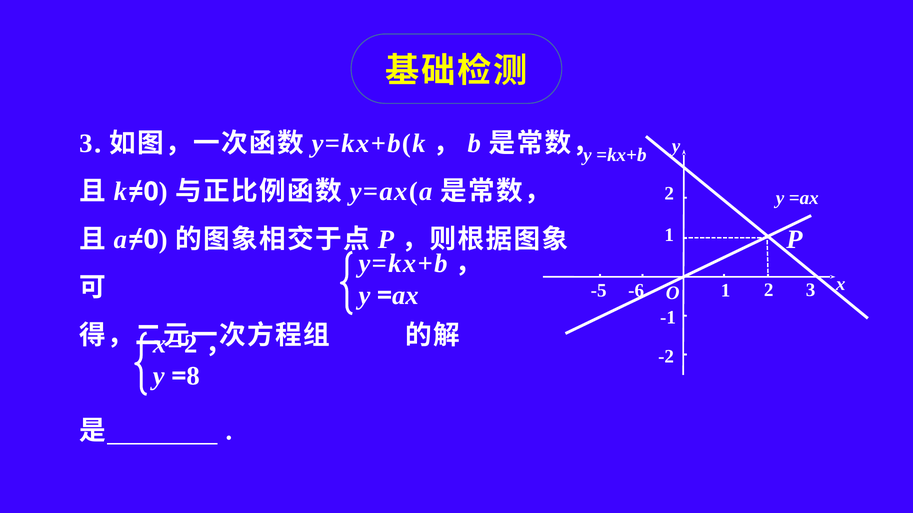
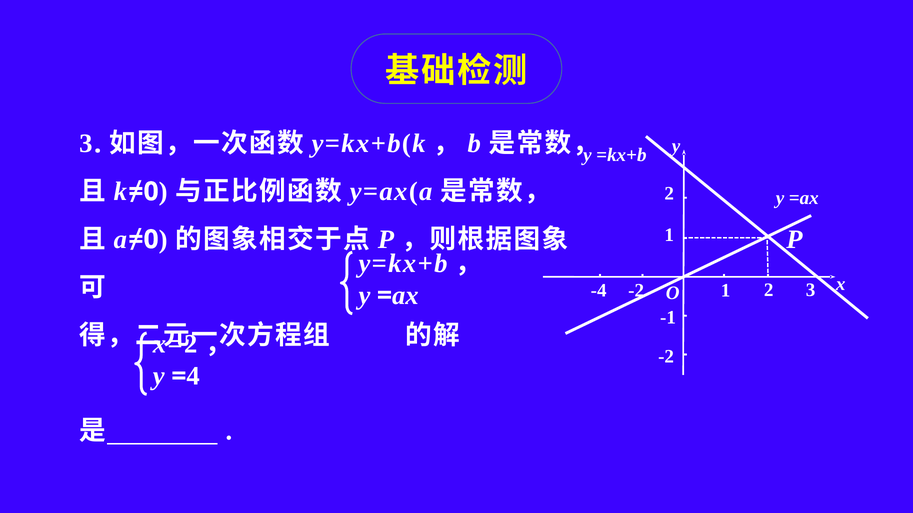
-5: -5 -> -4
-6 at (636, 291): -6 -> -2
8: 8 -> 4
